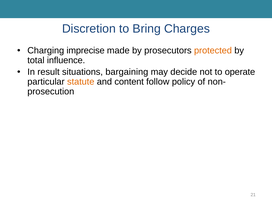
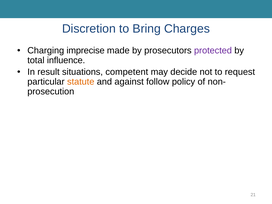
protected colour: orange -> purple
bargaining: bargaining -> competent
operate: operate -> request
content: content -> against
